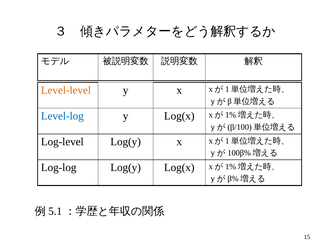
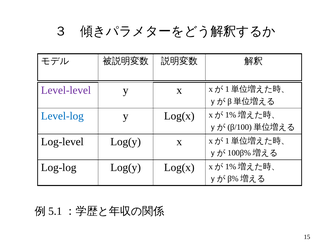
Level-level colour: orange -> purple
